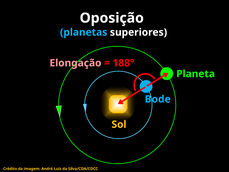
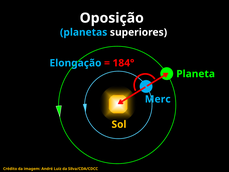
Elongação colour: pink -> light blue
188°: 188° -> 184°
Bode: Bode -> Merc
